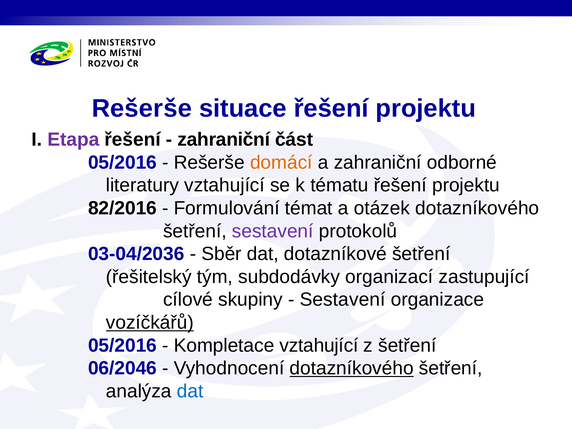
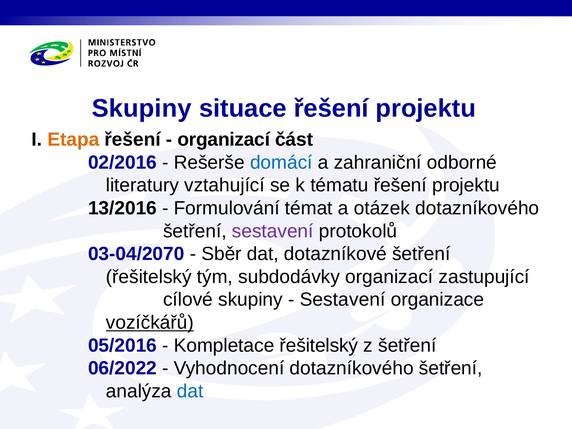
Rešerše at (142, 108): Rešerše -> Skupiny
Etapa colour: purple -> orange
zahraniční at (224, 140): zahraniční -> organizací
05/2016 at (122, 162): 05/2016 -> 02/2016
domácí colour: orange -> blue
82/2016: 82/2016 -> 13/2016
03-04/2036: 03-04/2036 -> 03-04/2070
Kompletace vztahující: vztahující -> řešitelský
06/2046: 06/2046 -> 06/2022
dotazníkového at (352, 368) underline: present -> none
